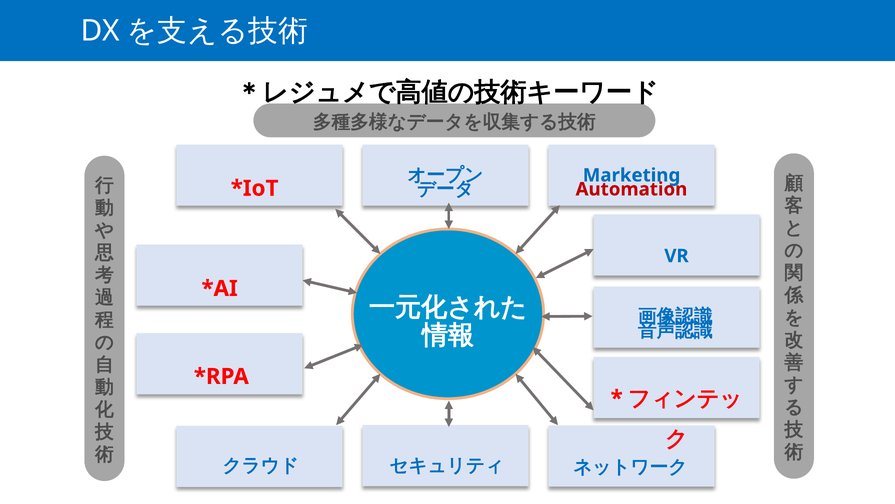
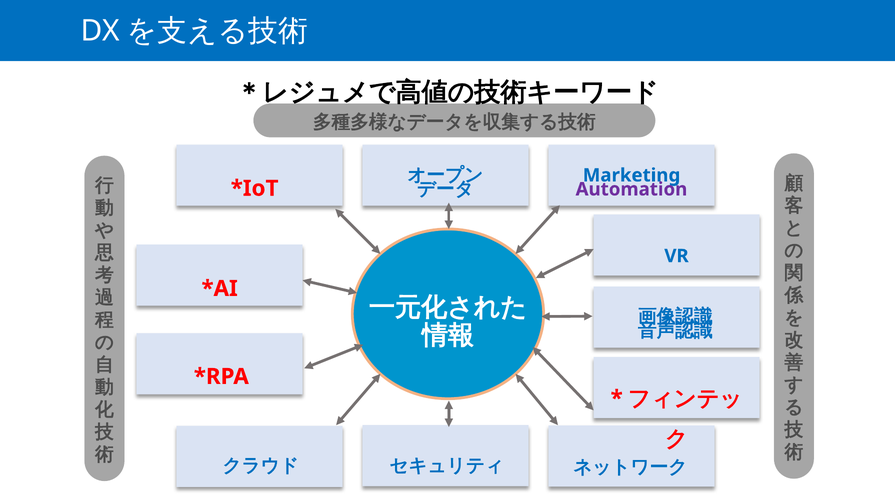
Automation colour: red -> purple
